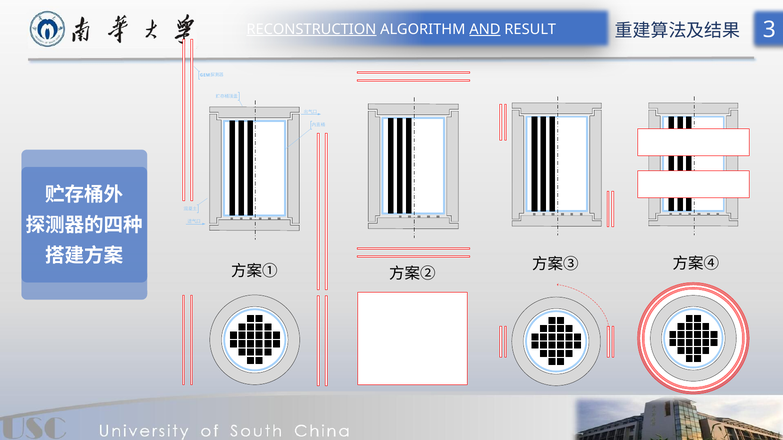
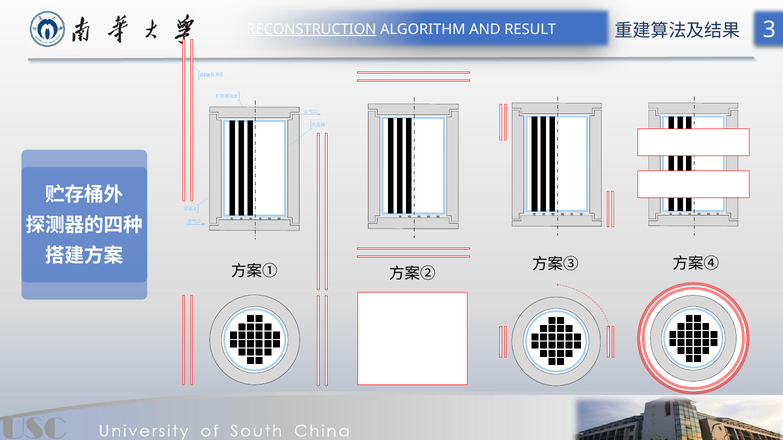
AND underline: present -> none
